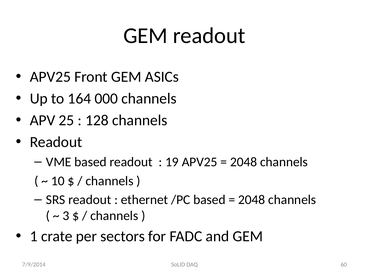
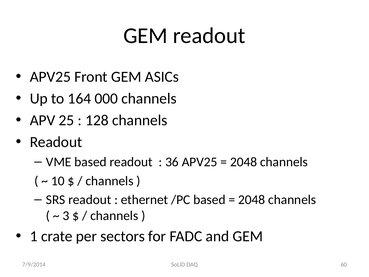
19: 19 -> 36
